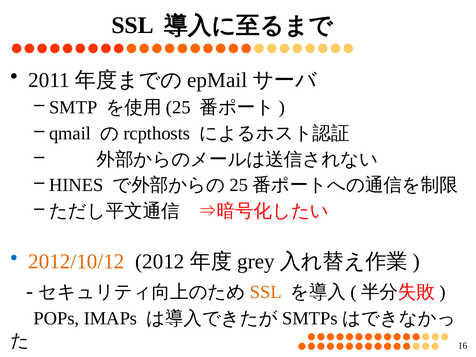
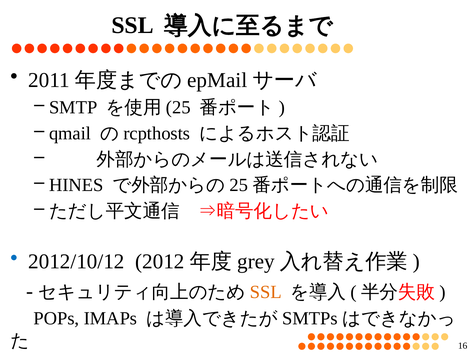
2012/10/12 colour: orange -> black
